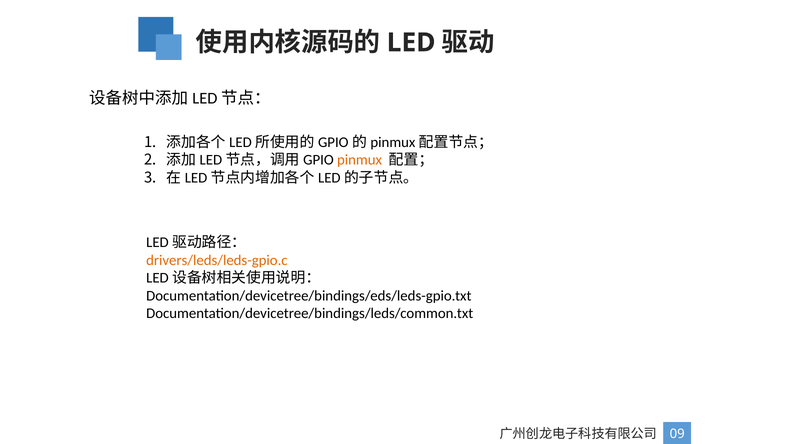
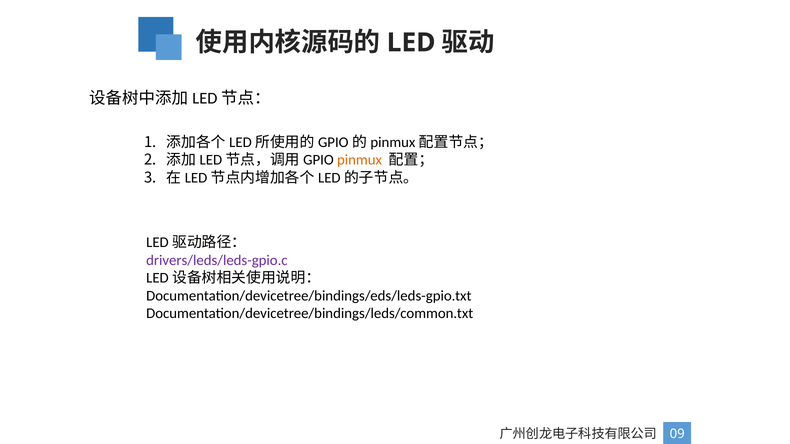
drivers/leds/leds-gpio.c colour: orange -> purple
